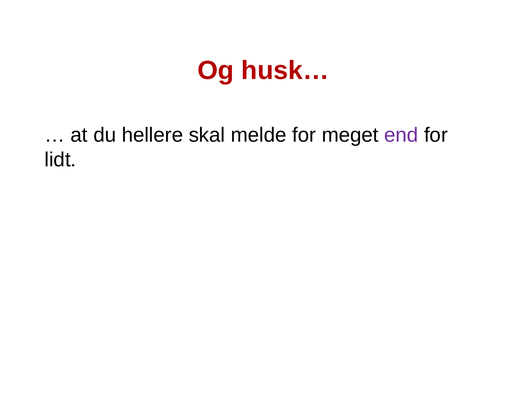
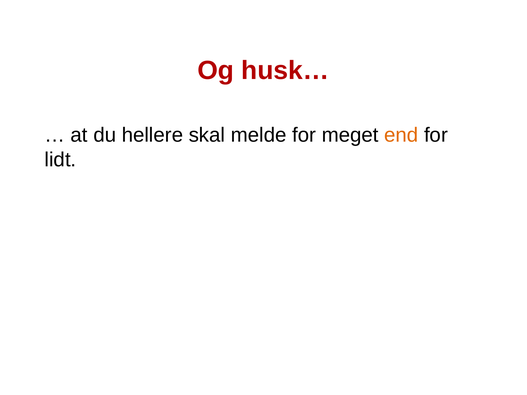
end colour: purple -> orange
